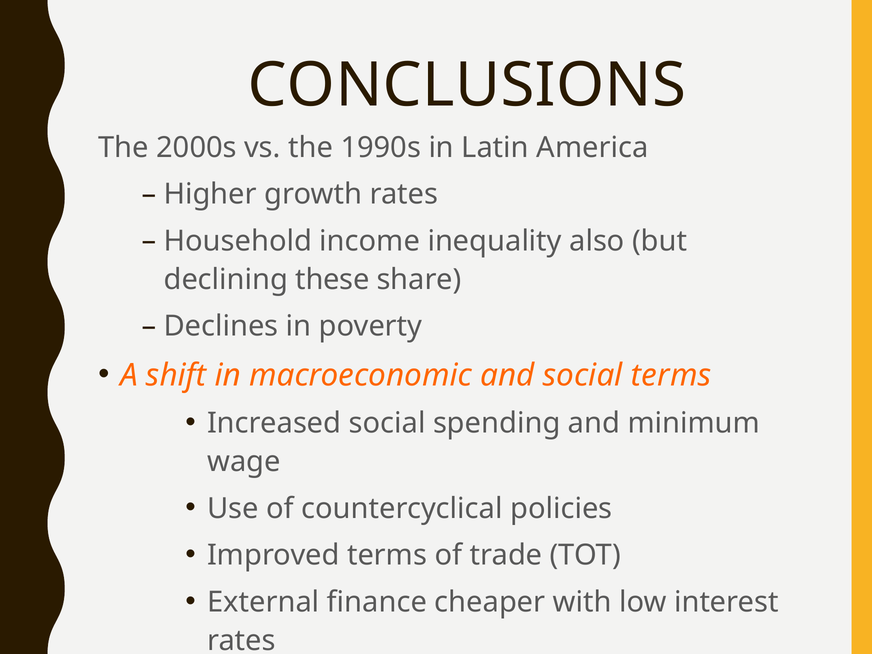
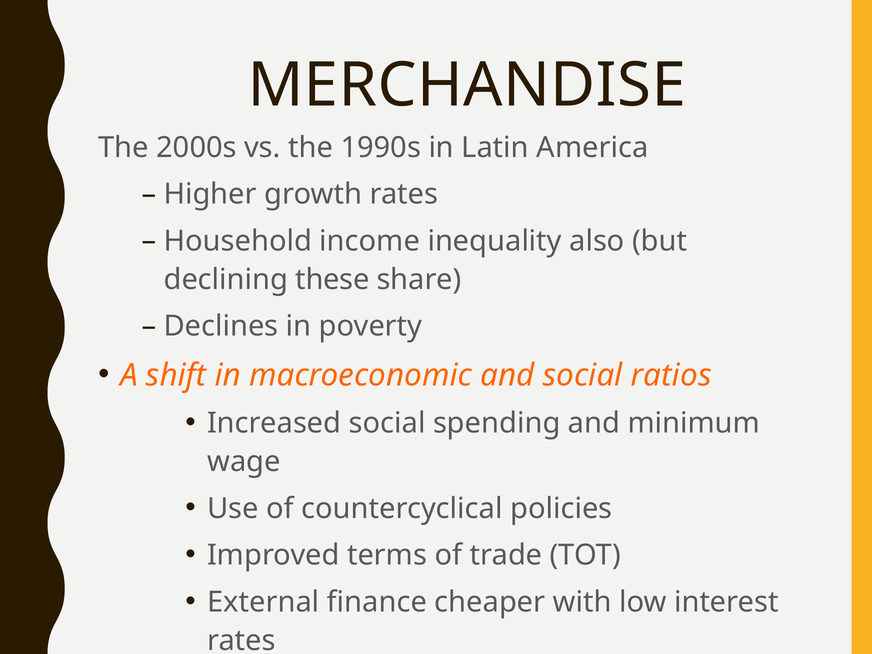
CONCLUSIONS: CONCLUSIONS -> MERCHANDISE
social terms: terms -> ratios
